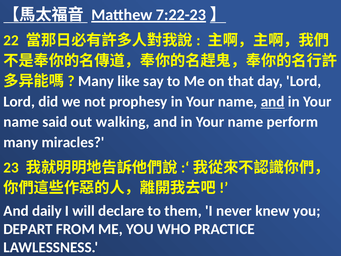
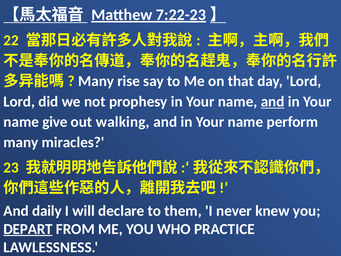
like: like -> rise
said: said -> give
DEPART underline: none -> present
